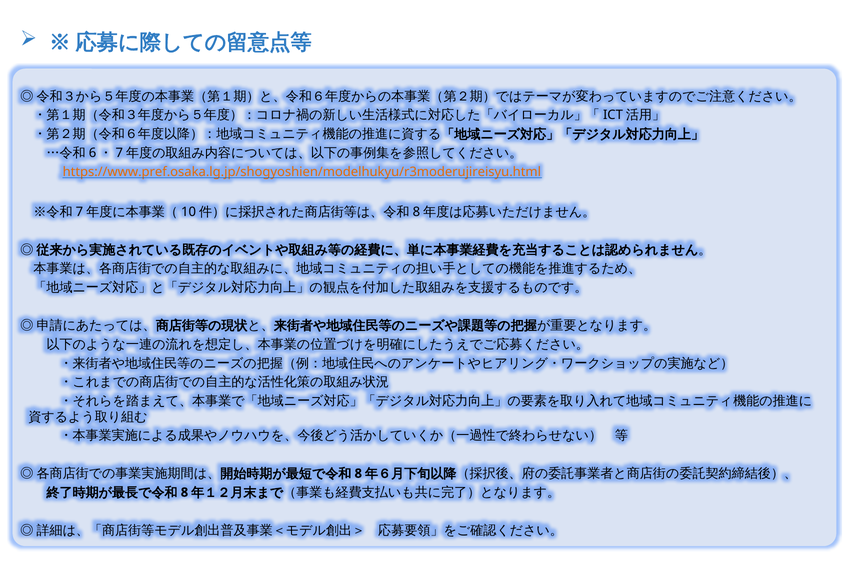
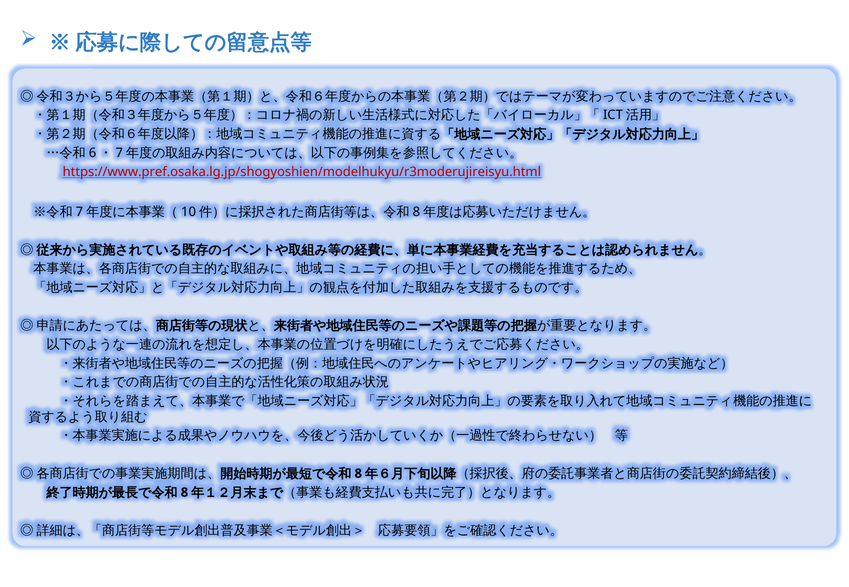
https://www.pref.osaka.lg.jp/shogyoshien/modelhukyu/r3moderujireisyu.html colour: orange -> red
